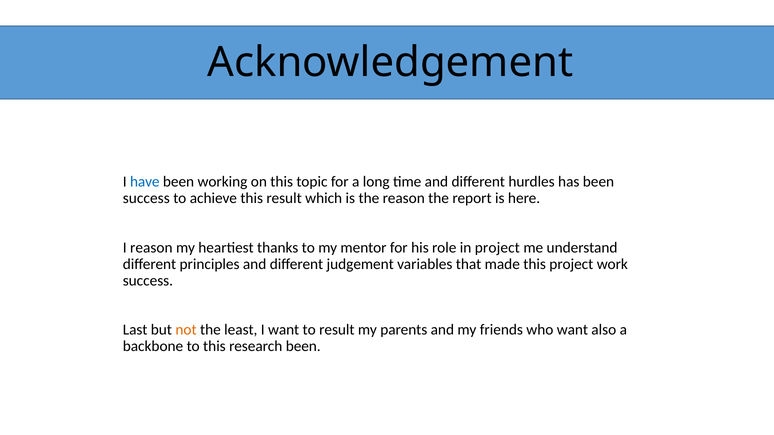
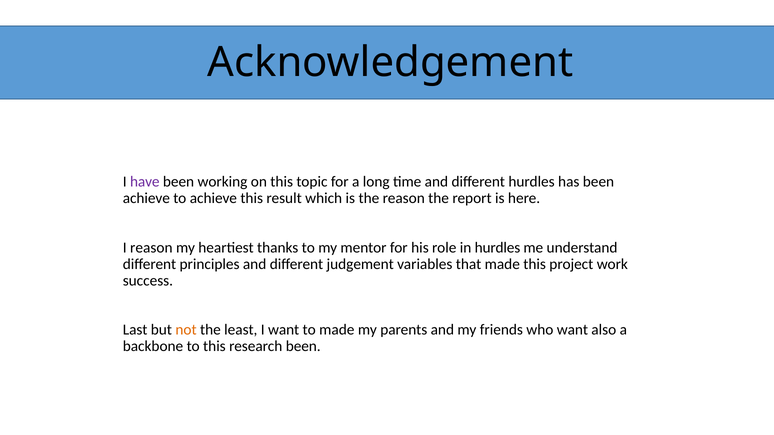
have colour: blue -> purple
success at (146, 199): success -> achieve
in project: project -> hurdles
to result: result -> made
